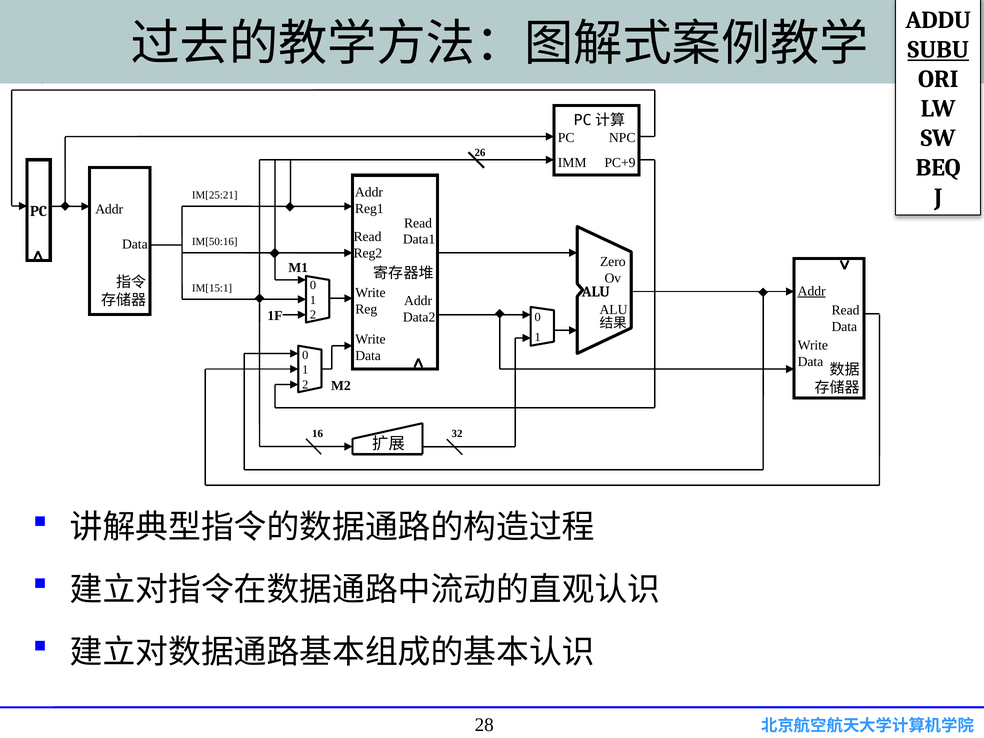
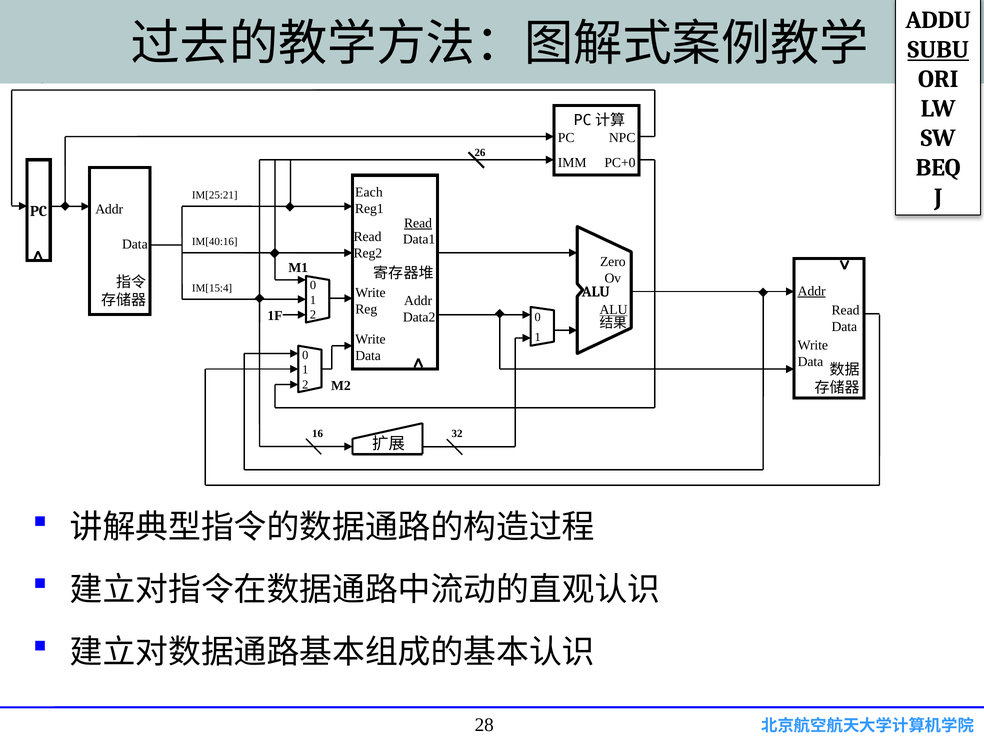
PC+9: PC+9 -> PC+0
Addr at (369, 192): Addr -> Each
Read at (418, 223) underline: none -> present
IM[50:16: IM[50:16 -> IM[40:16
IM[15:1: IM[15:1 -> IM[15:4
ALU at (614, 310) underline: none -> present
